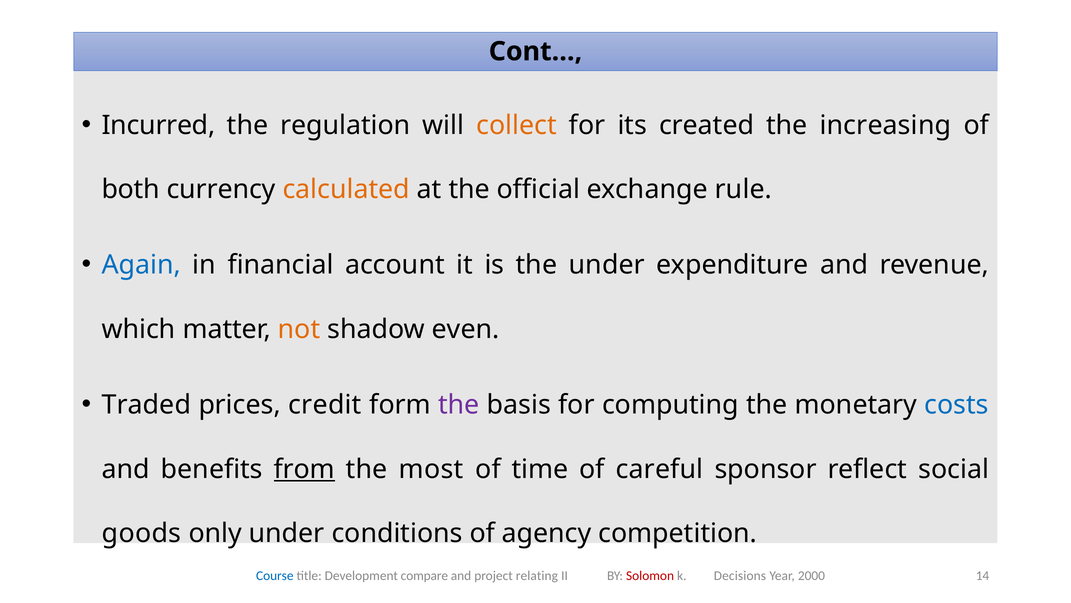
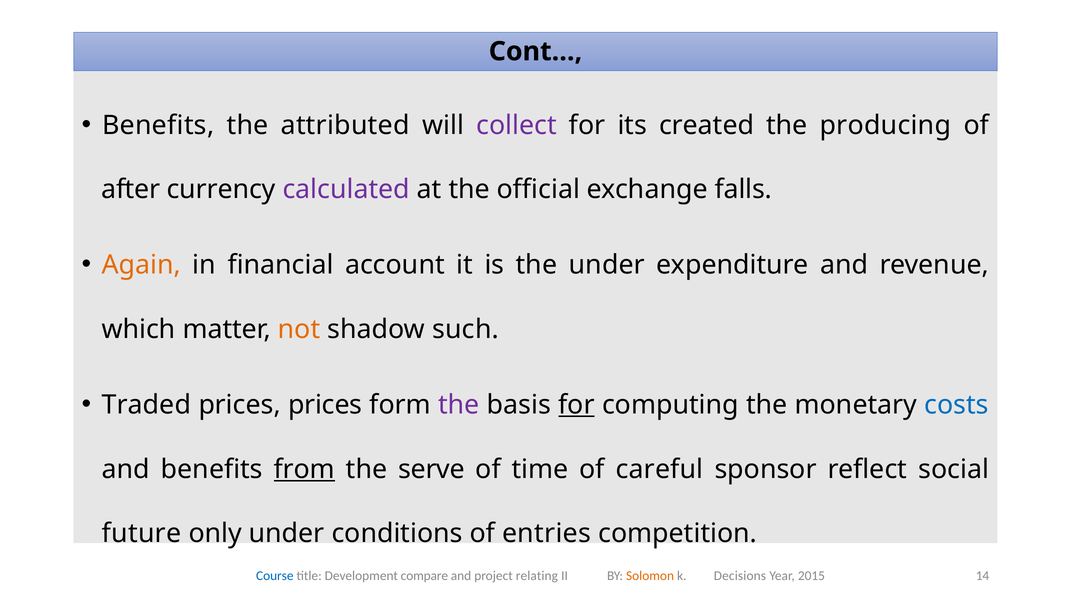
Incurred at (158, 125): Incurred -> Benefits
regulation: regulation -> attributed
collect colour: orange -> purple
increasing: increasing -> producing
both: both -> after
calculated colour: orange -> purple
rule: rule -> falls
Again colour: blue -> orange
even: even -> such
prices credit: credit -> prices
for at (576, 404) underline: none -> present
most: most -> serve
goods: goods -> future
agency: agency -> entries
Solomon colour: red -> orange
2000: 2000 -> 2015
